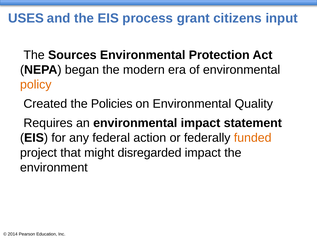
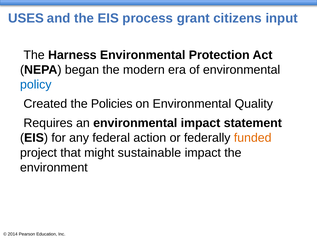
Sources: Sources -> Harness
policy colour: orange -> blue
disregarded: disregarded -> sustainable
